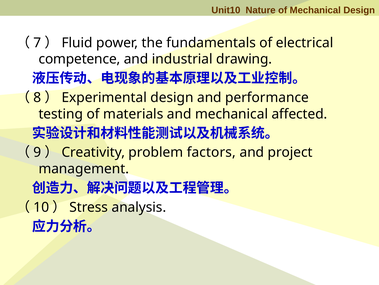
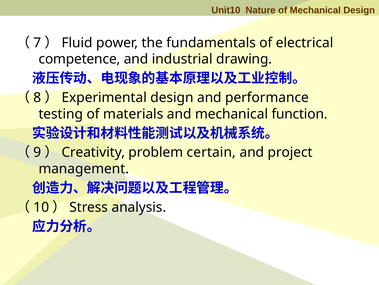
affected: affected -> function
factors: factors -> certain
